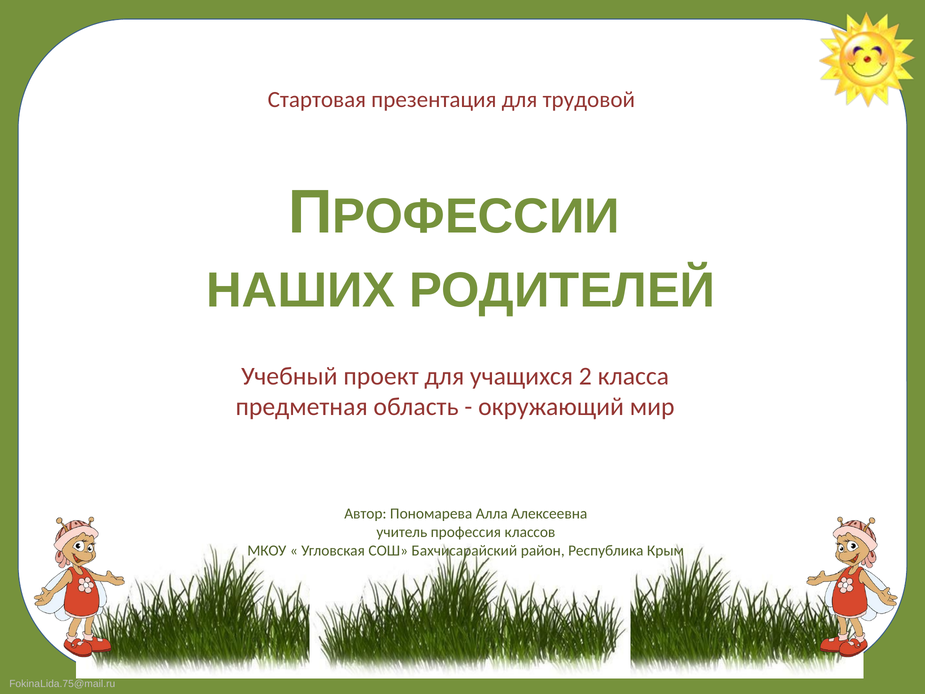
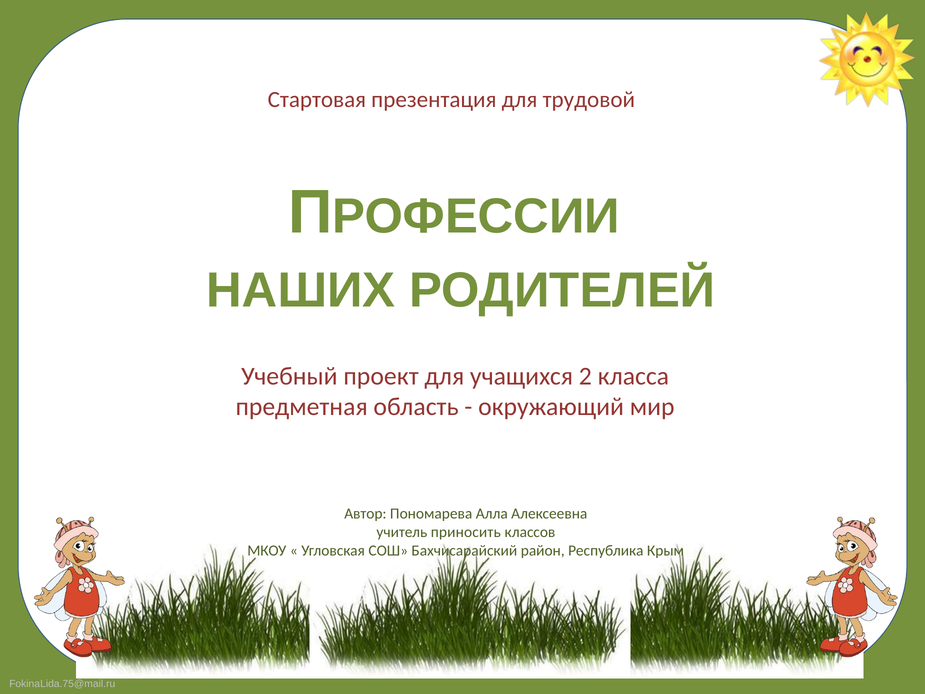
профессия: профессия -> приносить
